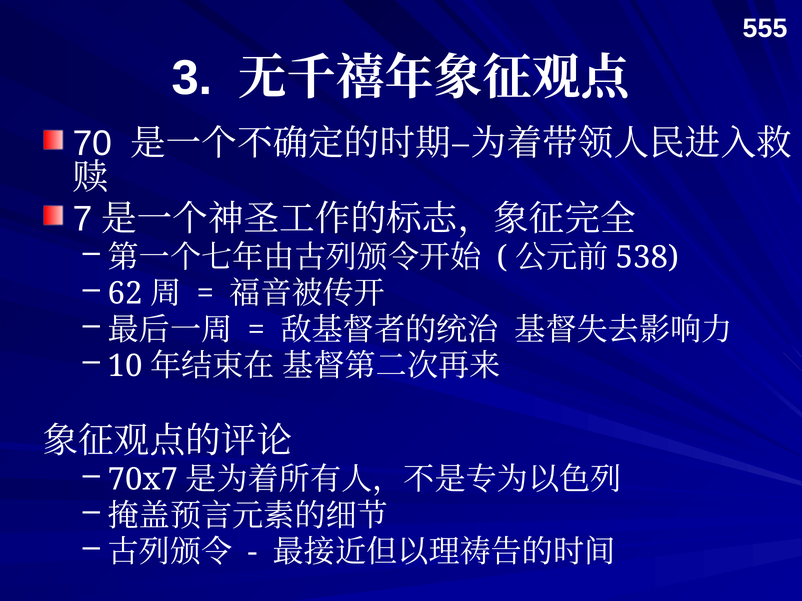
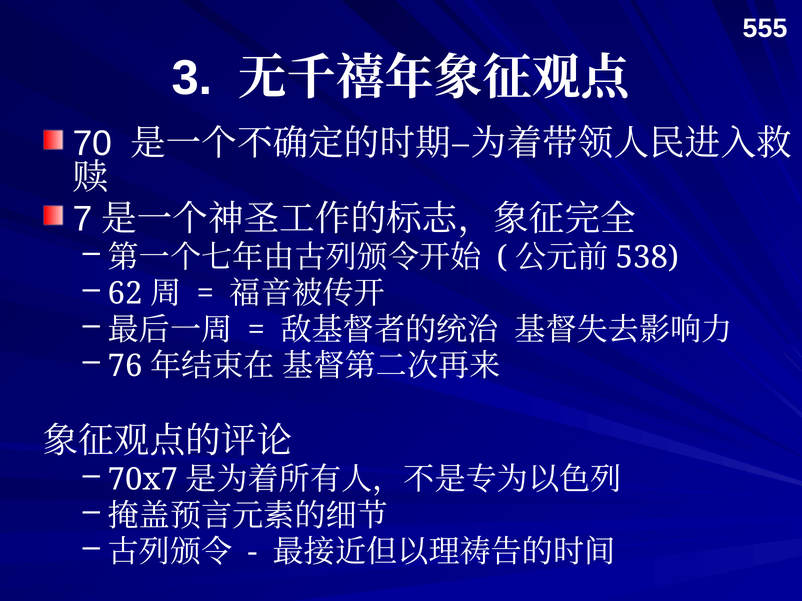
10: 10 -> 76
